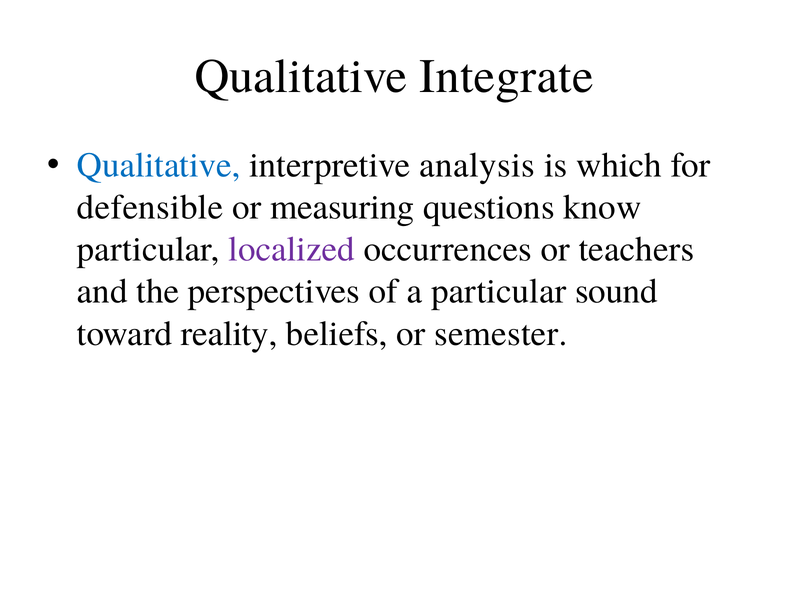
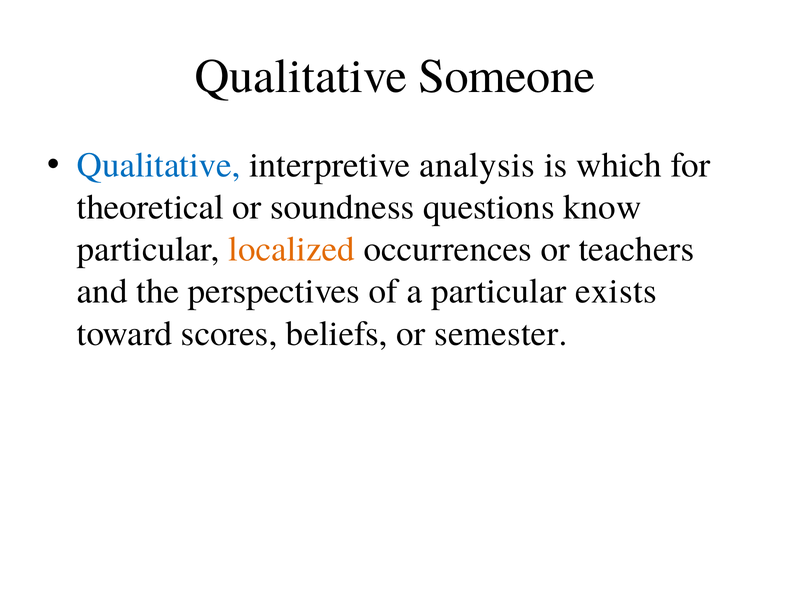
Integrate: Integrate -> Someone
defensible: defensible -> theoretical
measuring: measuring -> soundness
localized colour: purple -> orange
sound: sound -> exists
reality: reality -> scores
